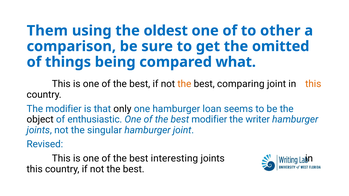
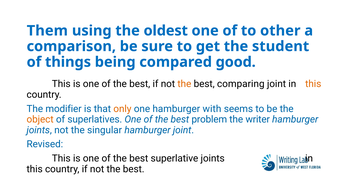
omitted: omitted -> student
what: what -> good
only colour: black -> orange
loan: loan -> with
object colour: black -> orange
enthusiastic: enthusiastic -> superlatives
best modifier: modifier -> problem
interesting: interesting -> superlative
